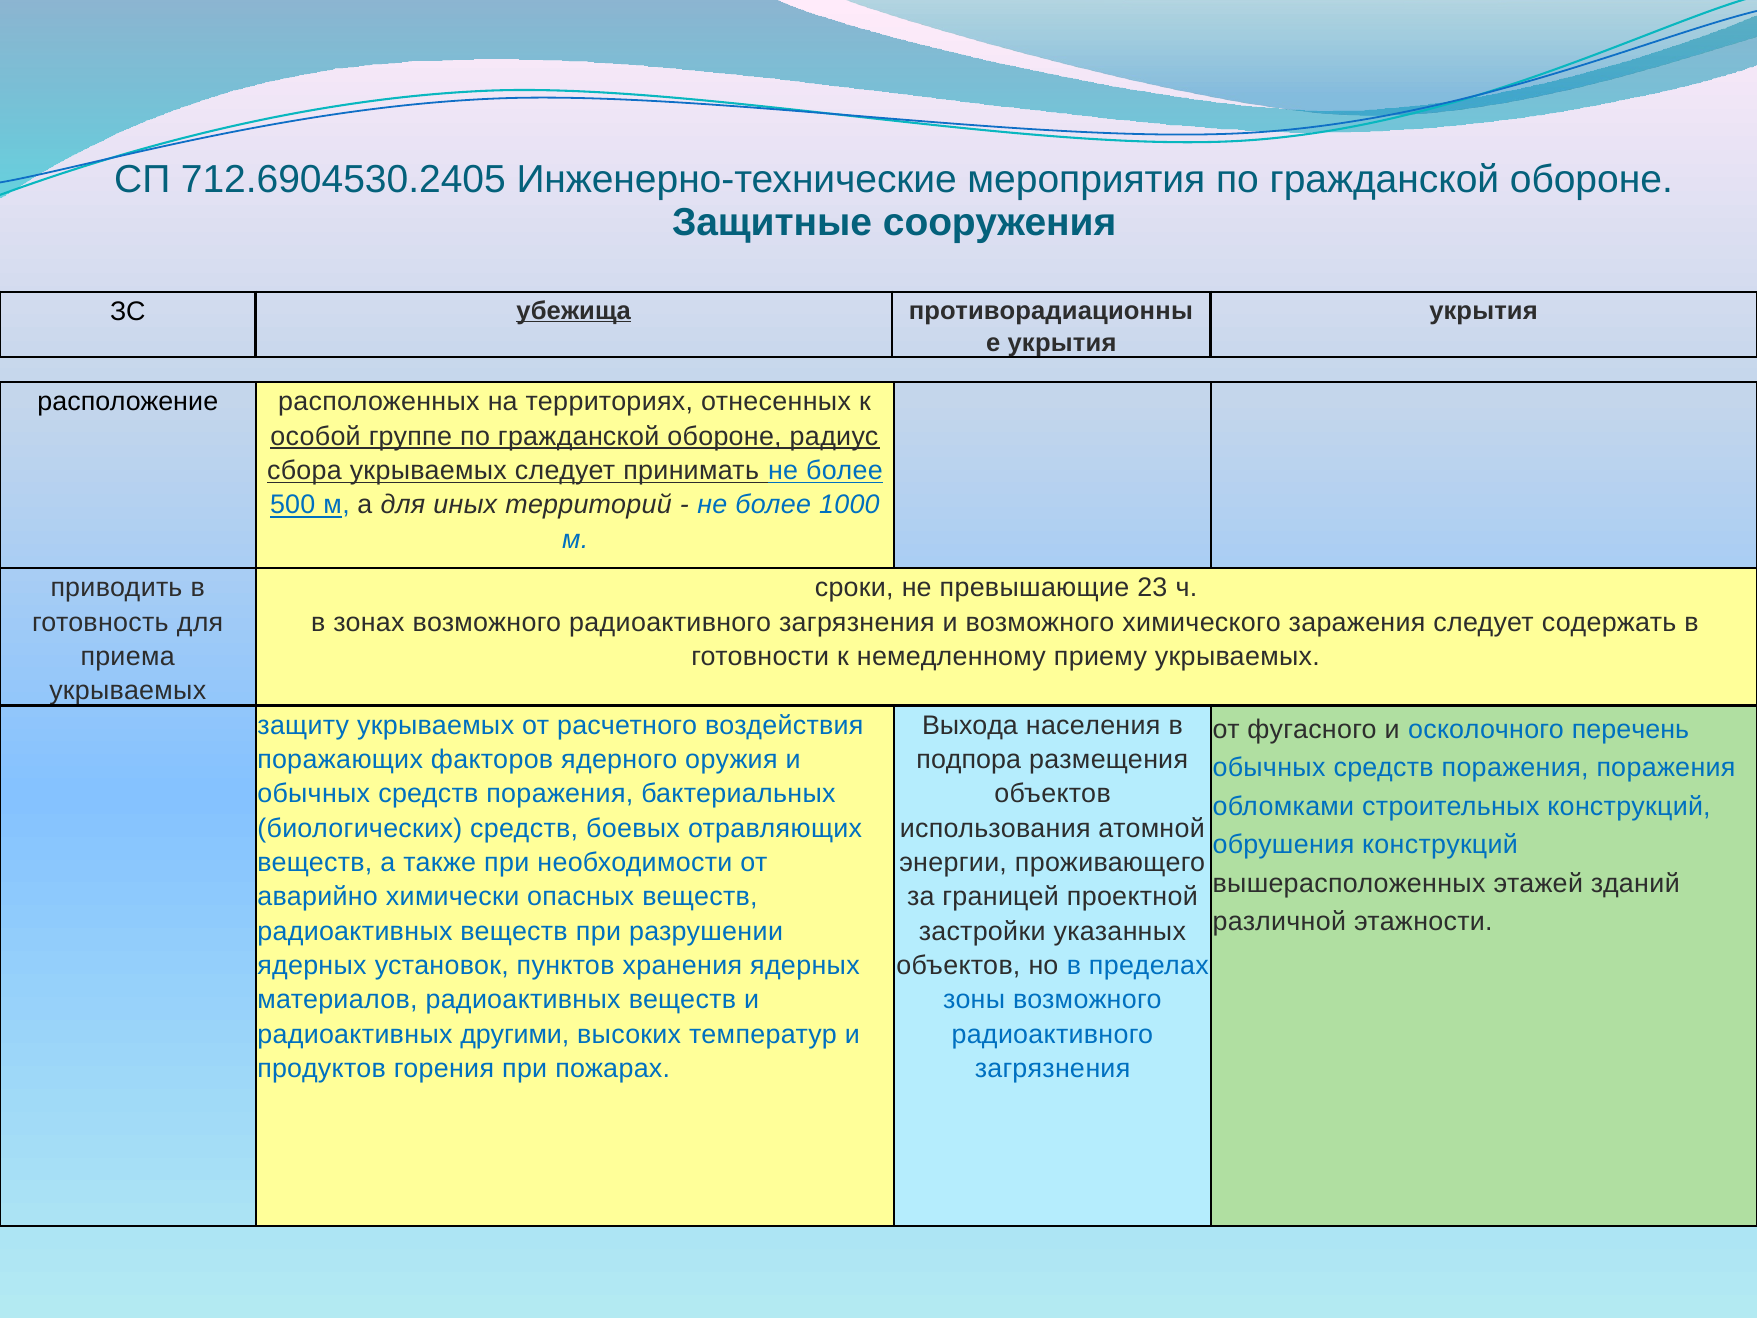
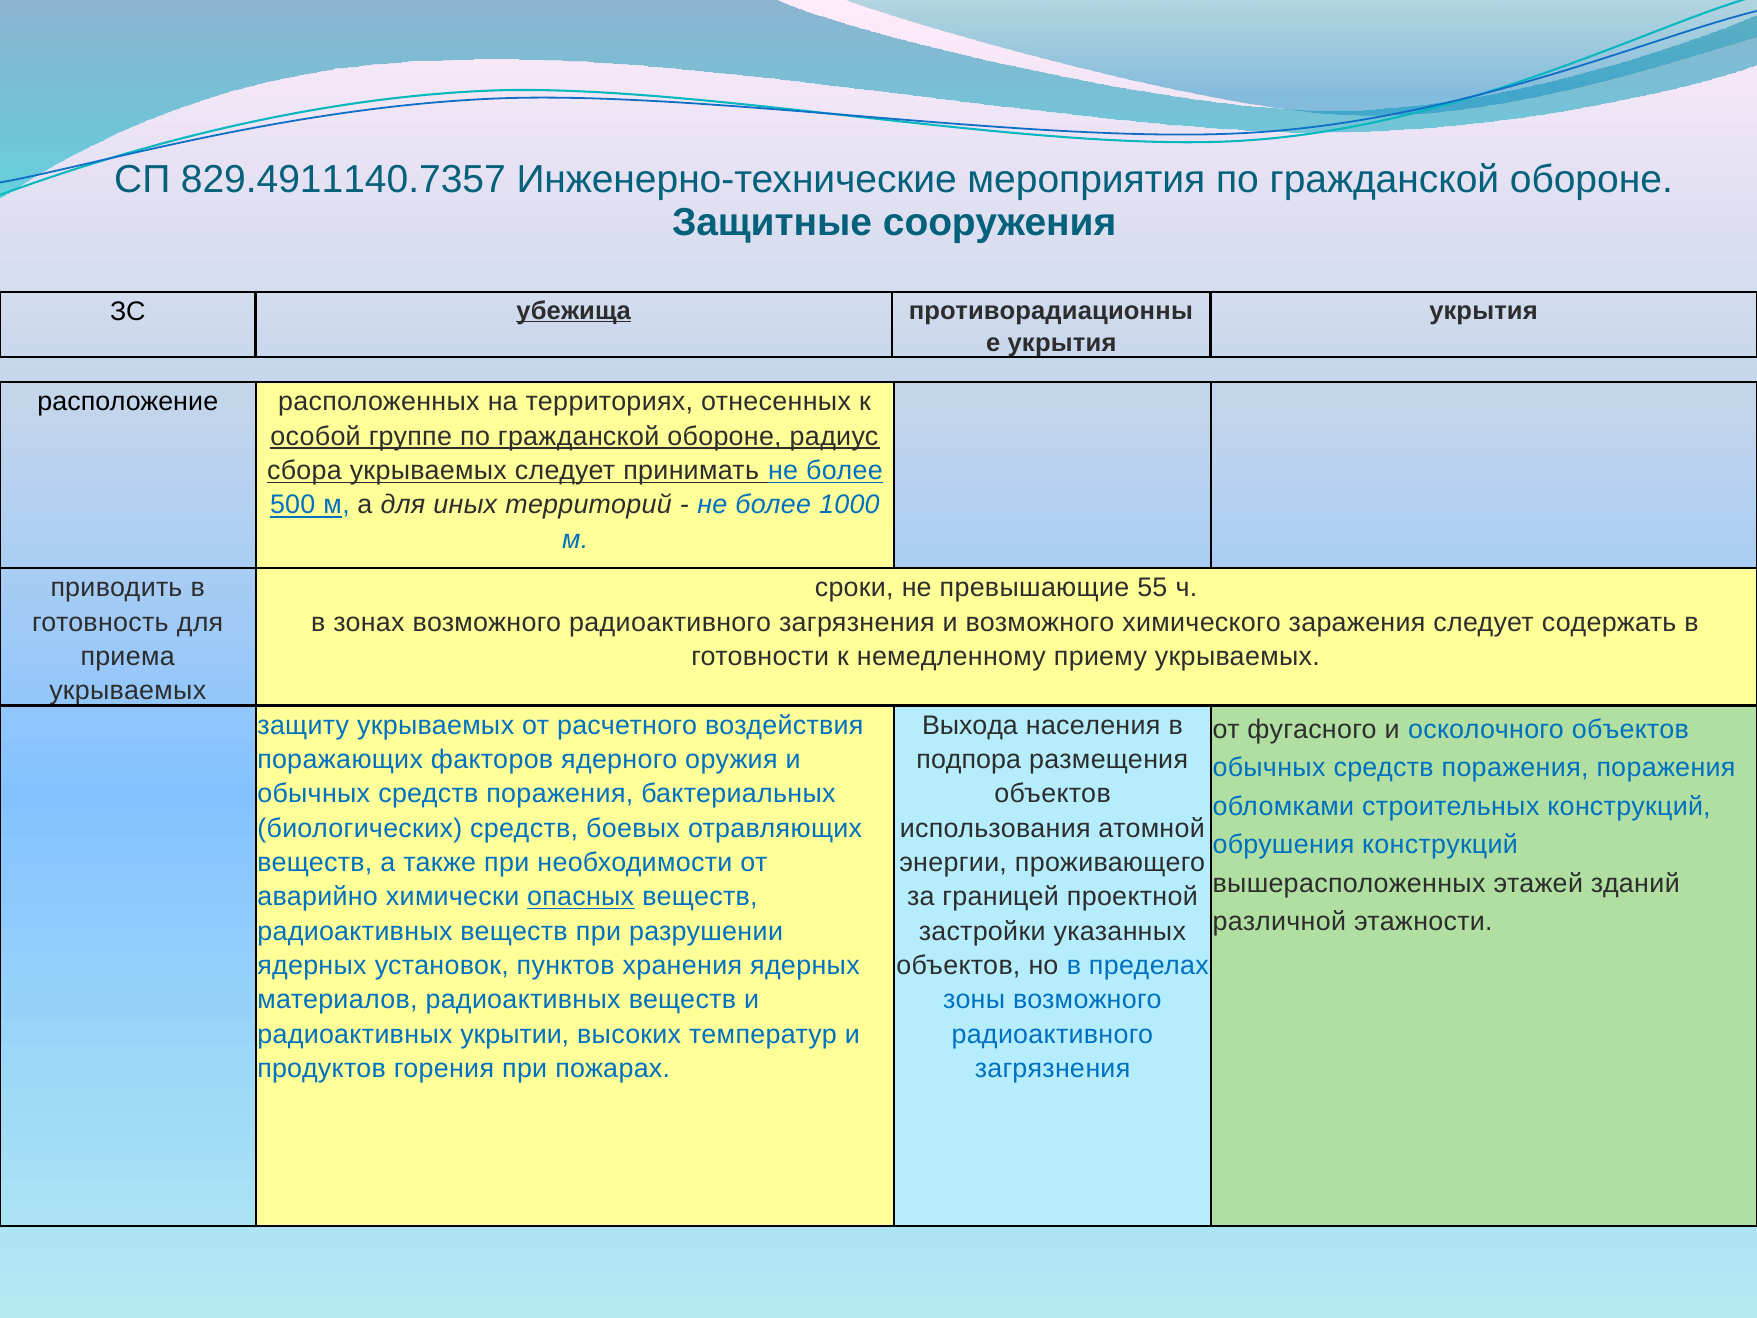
712.6904530.2405: 712.6904530.2405 -> 829.4911140.7357
23: 23 -> 55
осколочного перечень: перечень -> объектов
опасных underline: none -> present
другими: другими -> укрытии
